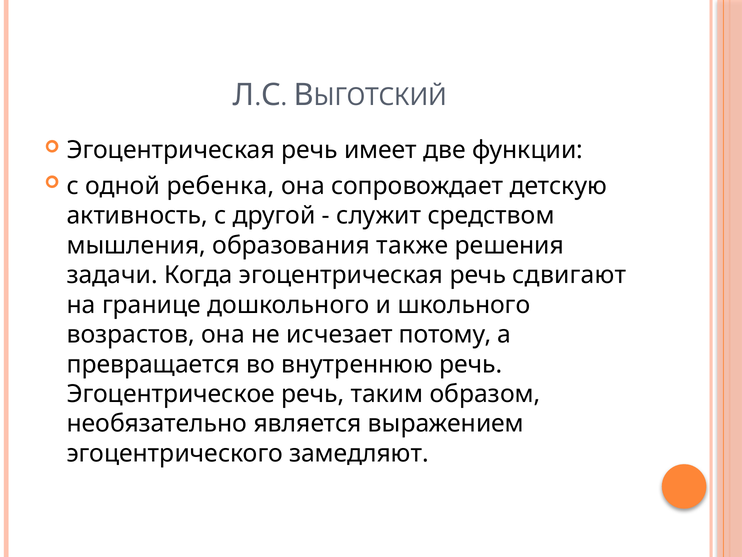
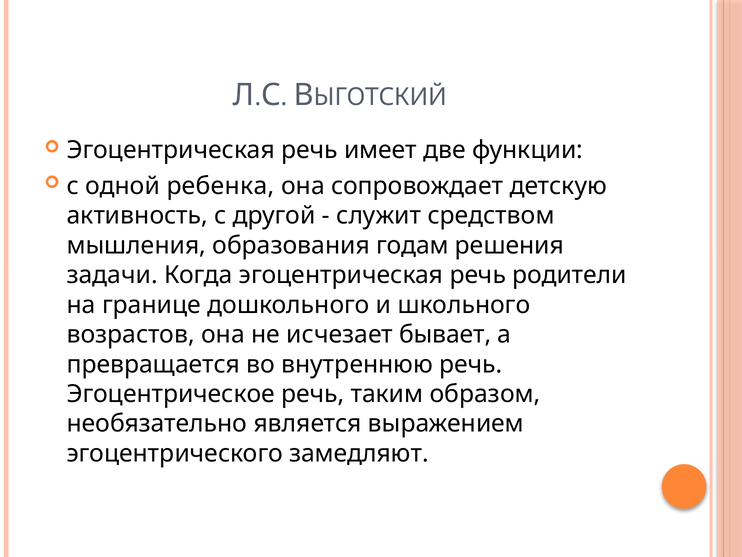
также: также -> годам
сдвигают: сдвигают -> родители
потому: потому -> бывает
